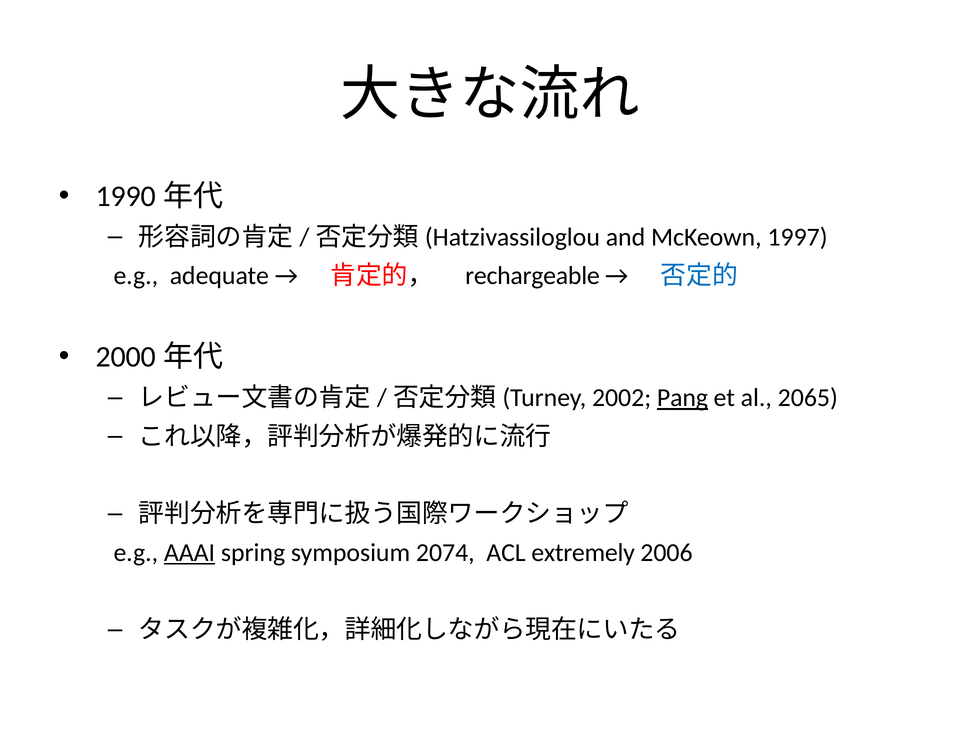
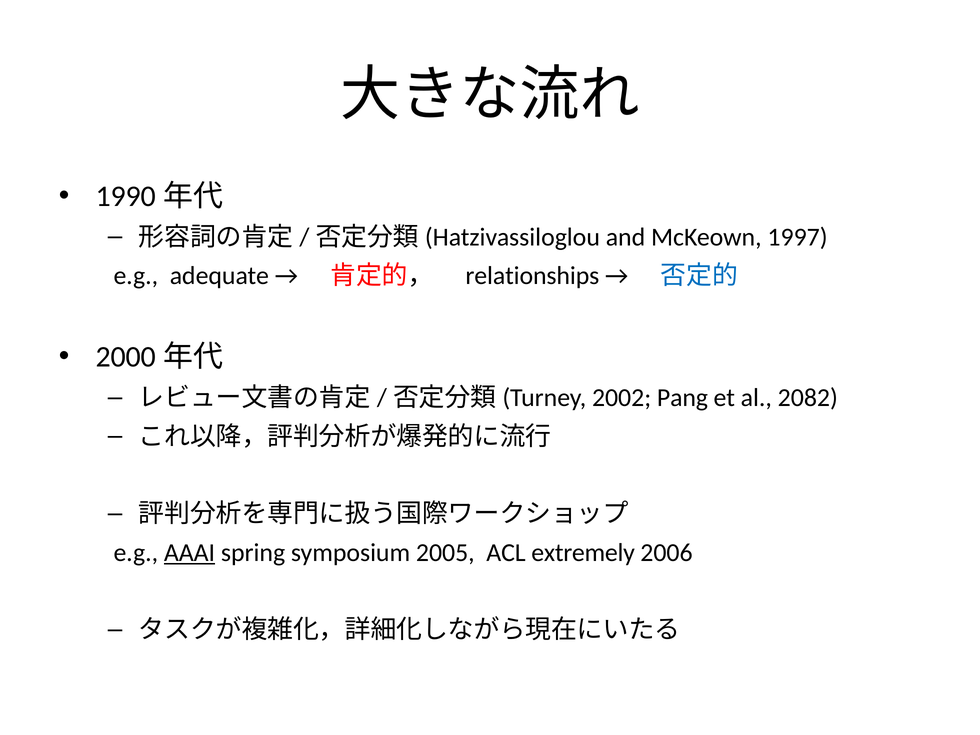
rechargeable: rechargeable -> relationships
Pang underline: present -> none
2065: 2065 -> 2082
2074: 2074 -> 2005
